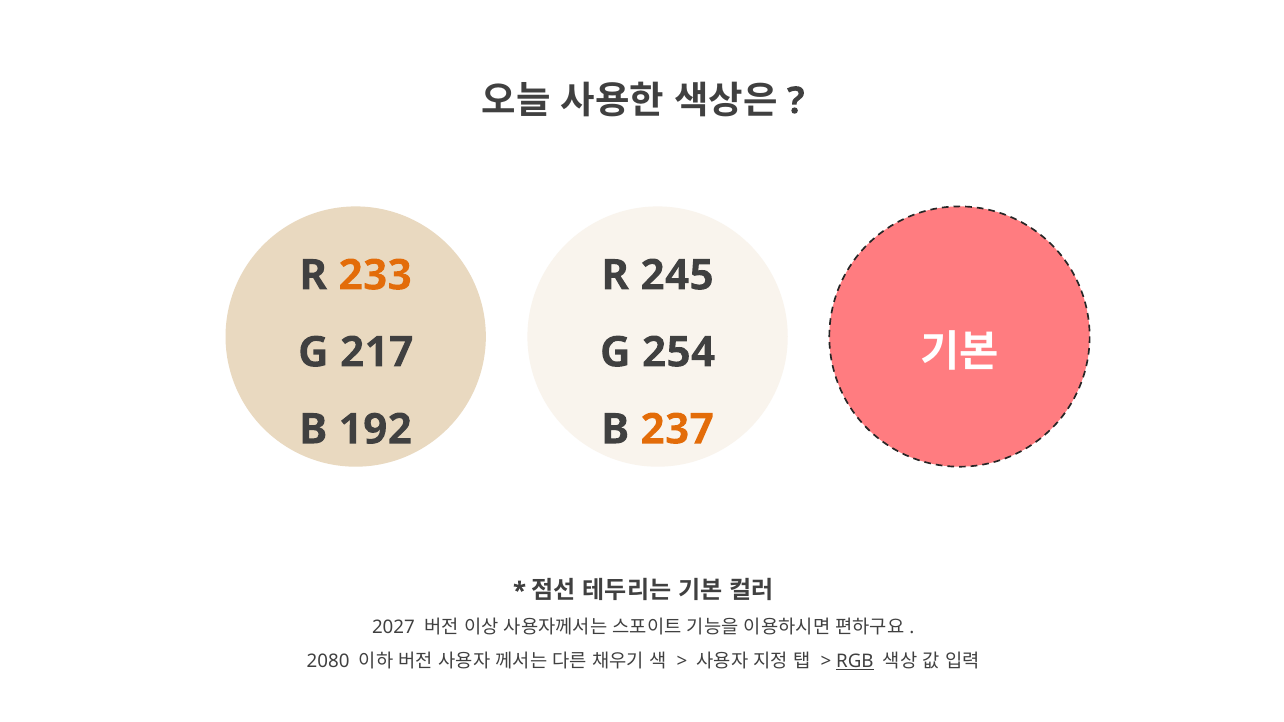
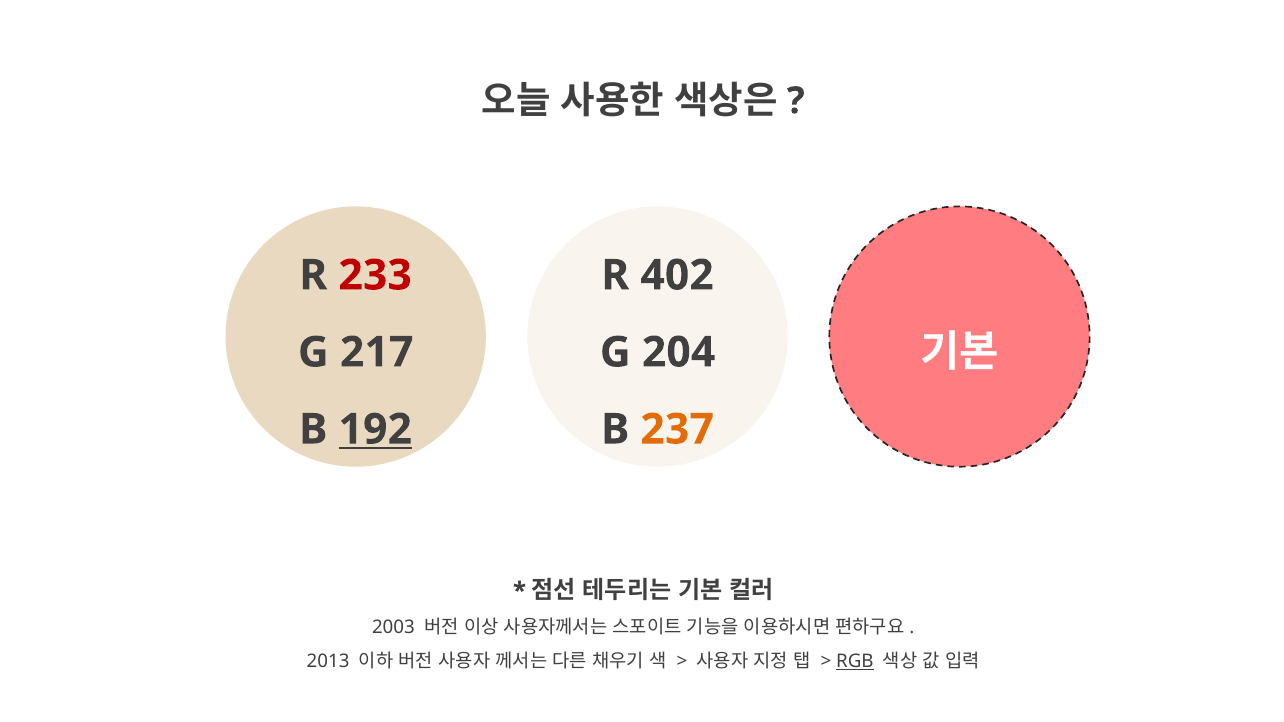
233 colour: orange -> red
245: 245 -> 402
254: 254 -> 204
192 underline: none -> present
2027: 2027 -> 2003
2080: 2080 -> 2013
